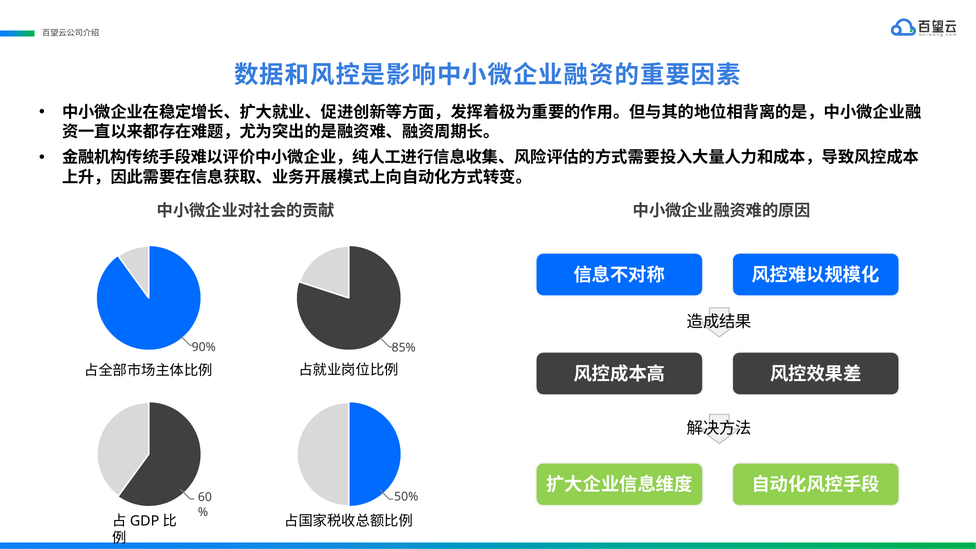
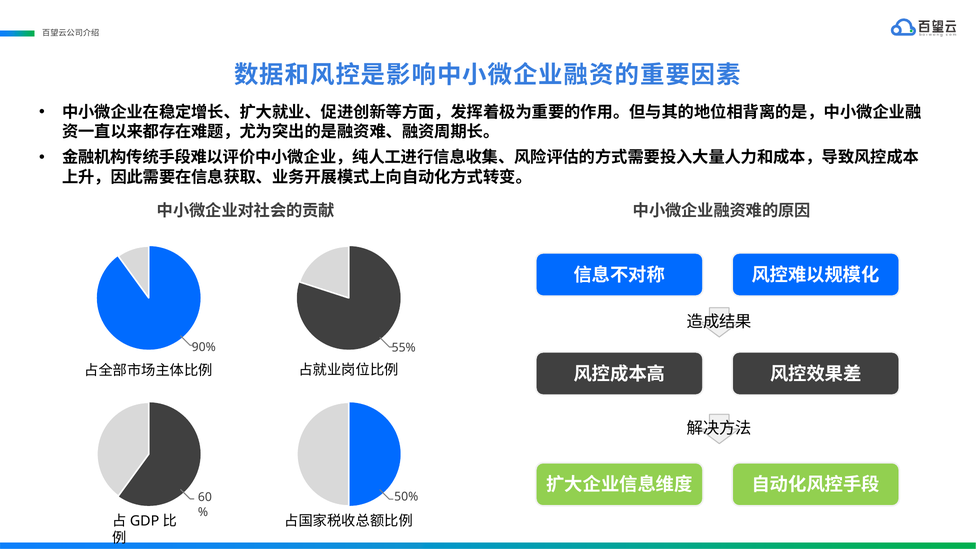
85%: 85% -> 55%
